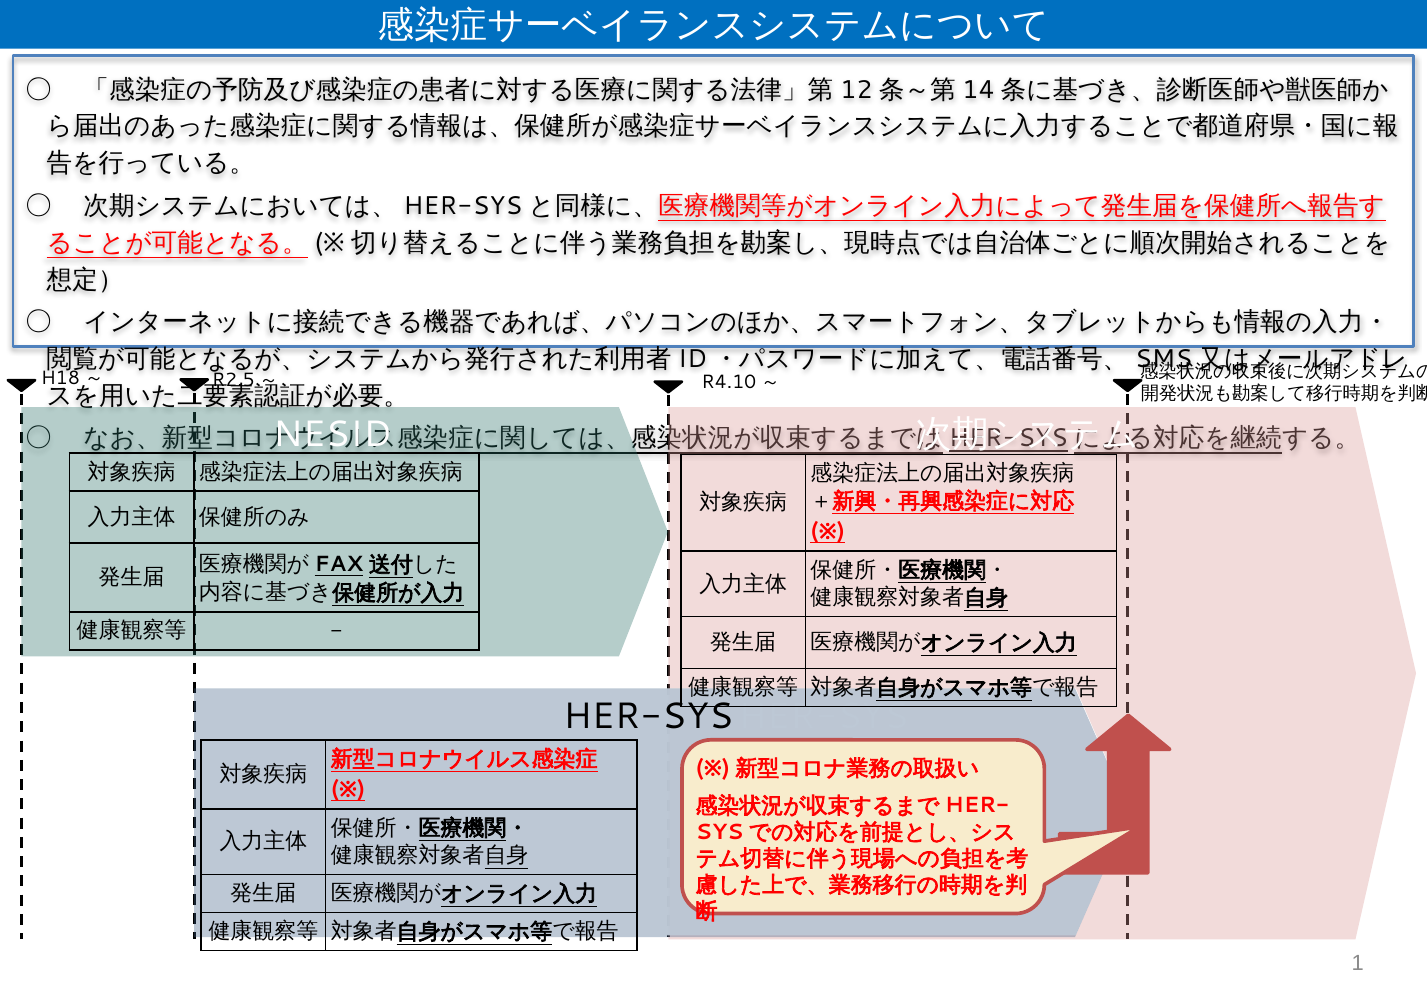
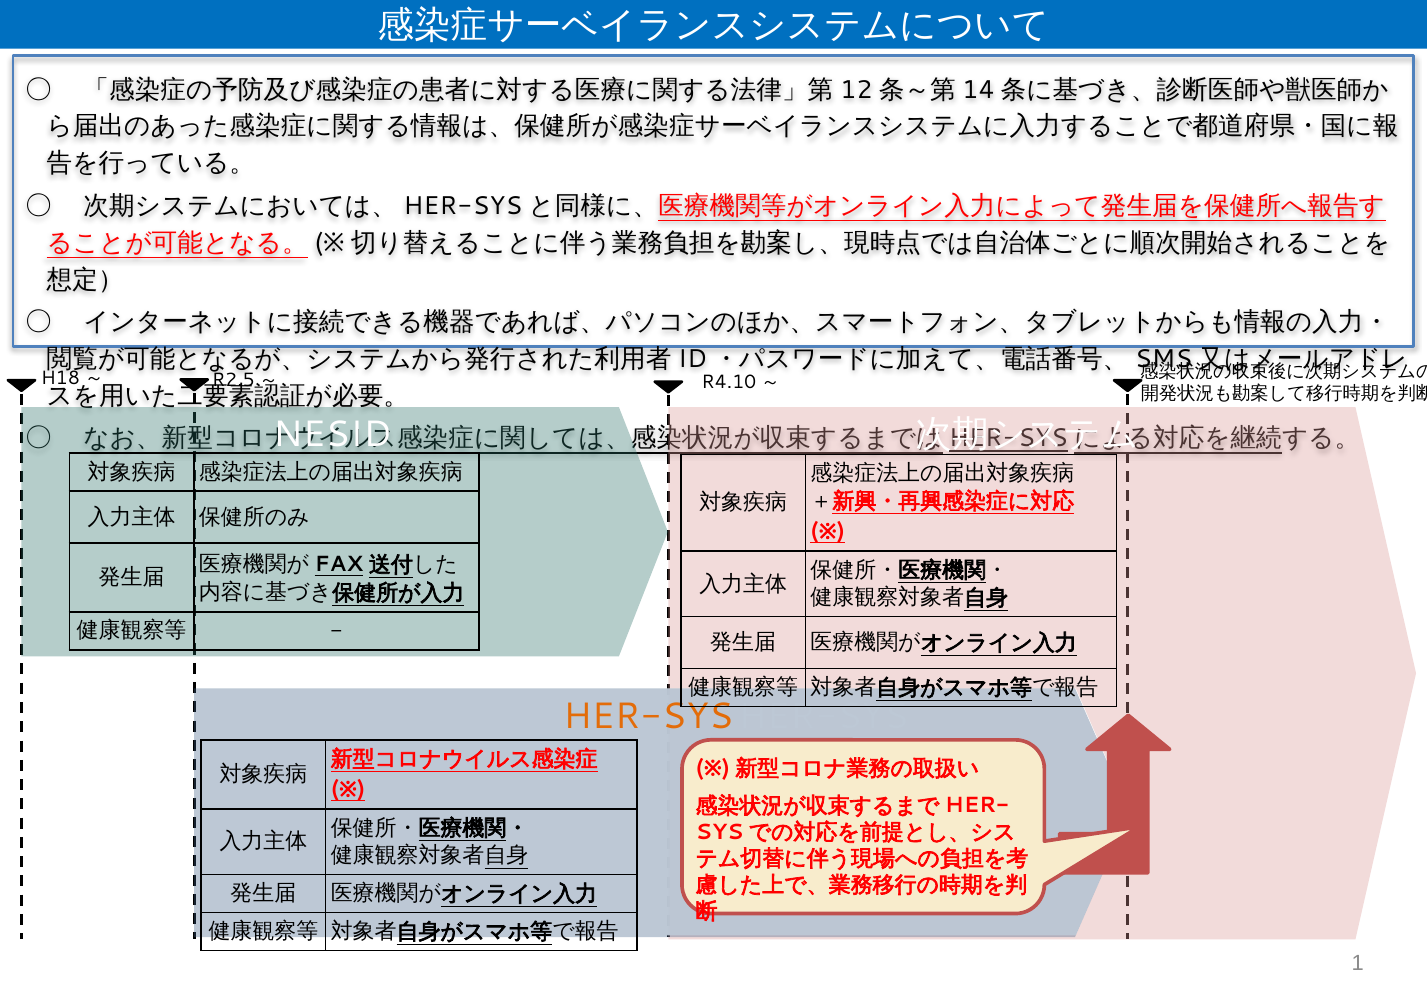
HER-SYS at (648, 716) colour: black -> orange
